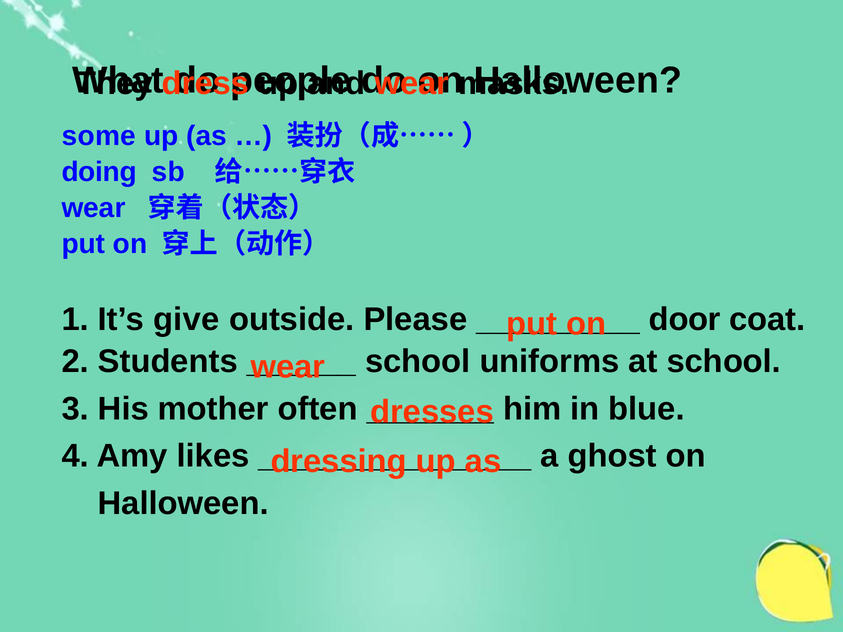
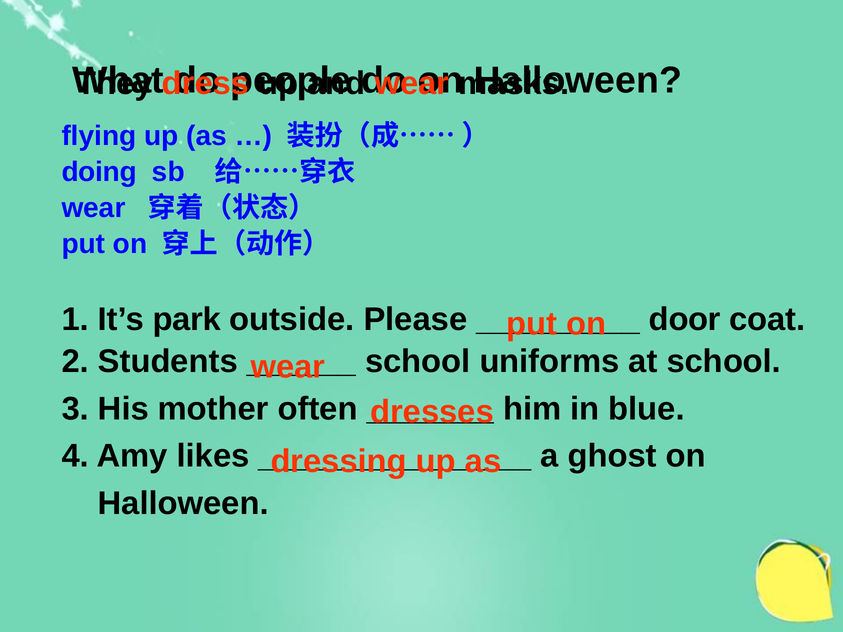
some: some -> flying
give: give -> park
